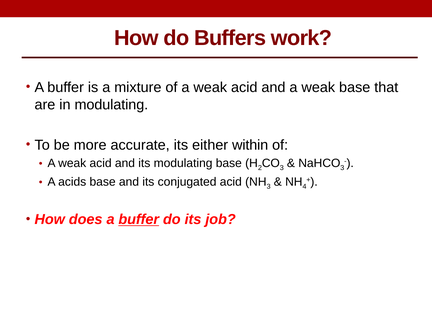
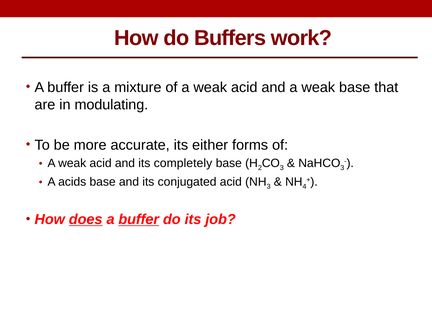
within: within -> forms
its modulating: modulating -> completely
does underline: none -> present
